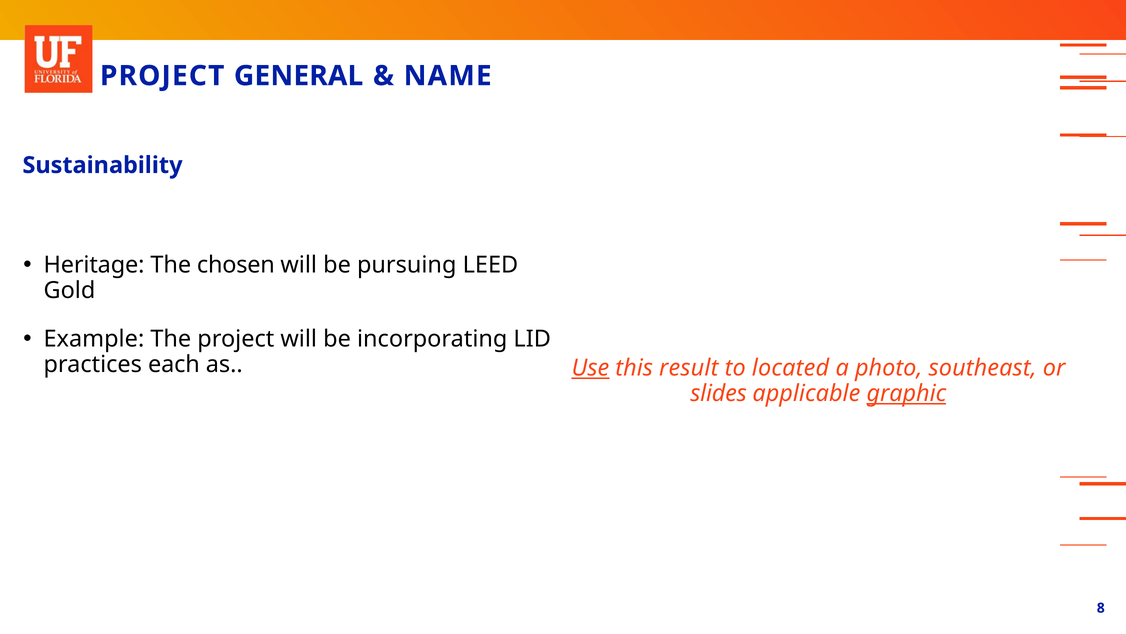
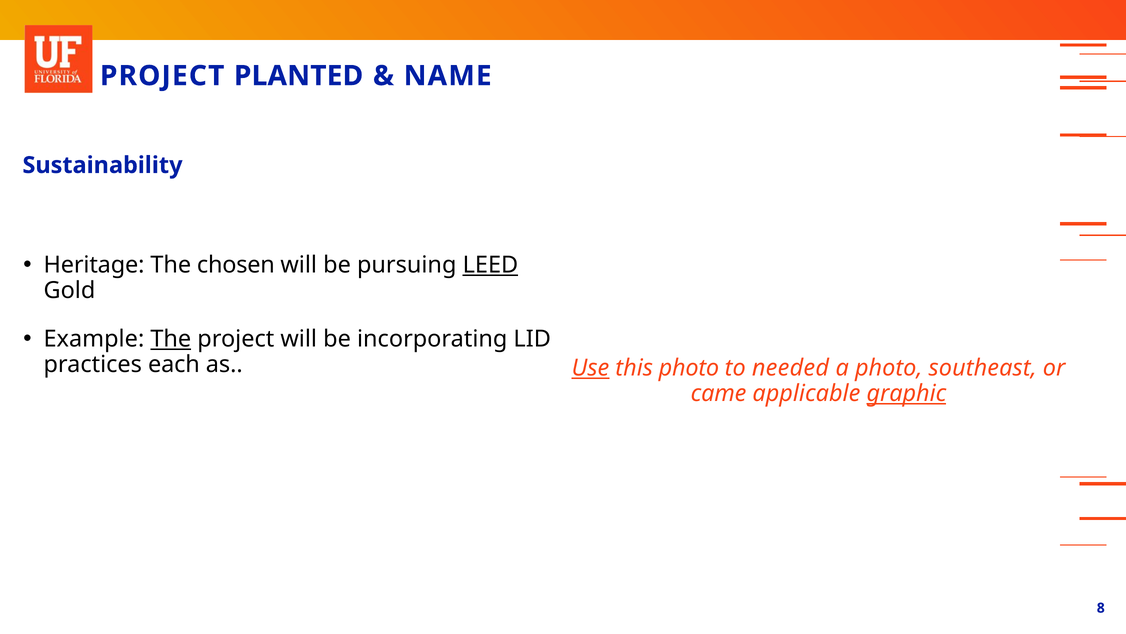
GENERAL: GENERAL -> PLANTED
LEED underline: none -> present
The at (171, 339) underline: none -> present
this result: result -> photo
located: located -> needed
slides: slides -> came
